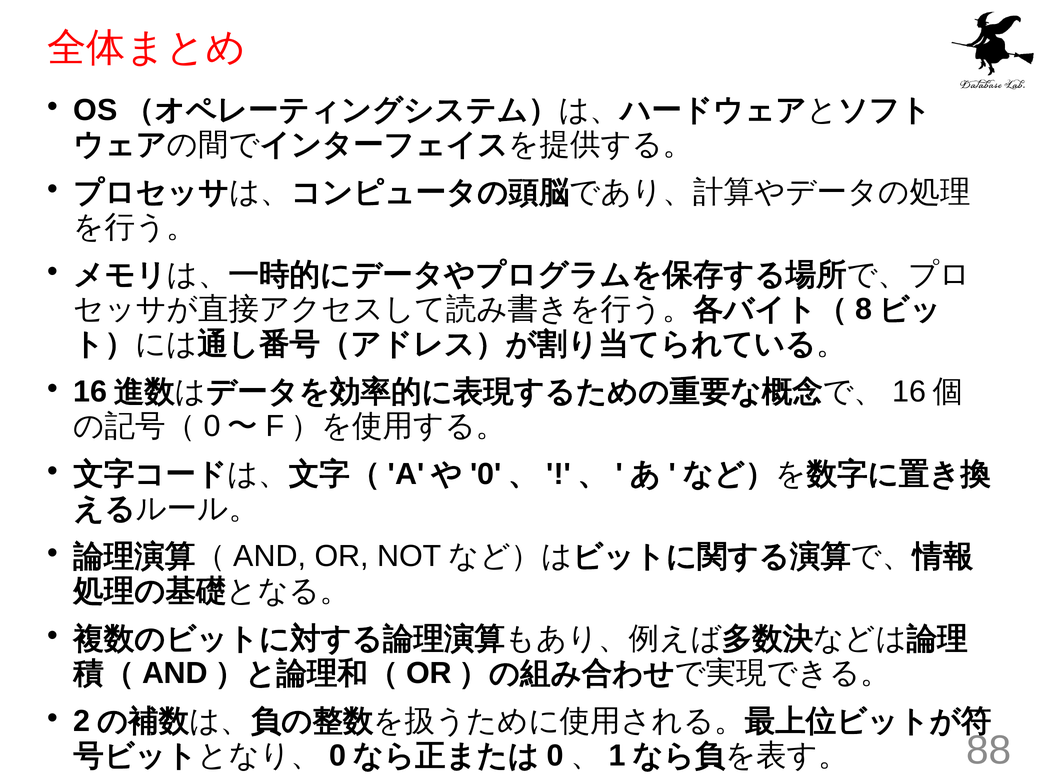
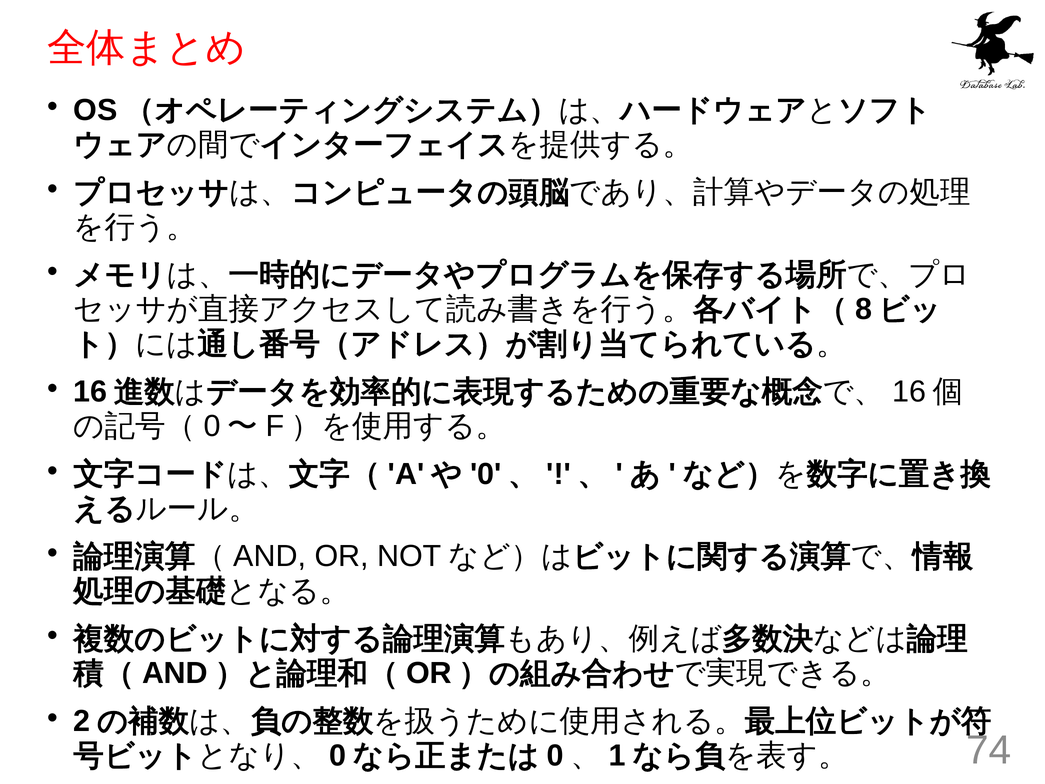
88: 88 -> 74
